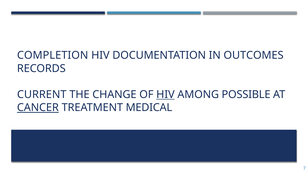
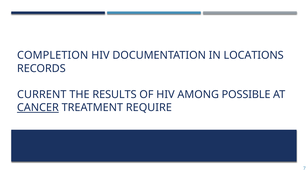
OUTCOMES: OUTCOMES -> LOCATIONS
CHANGE: CHANGE -> RESULTS
HIV at (165, 95) underline: present -> none
MEDICAL: MEDICAL -> REQUIRE
